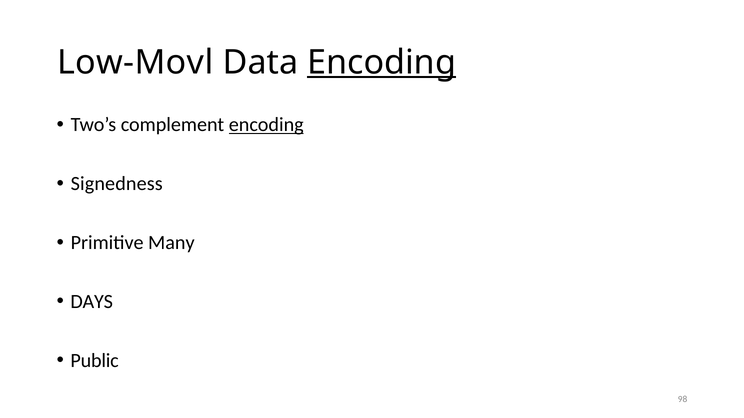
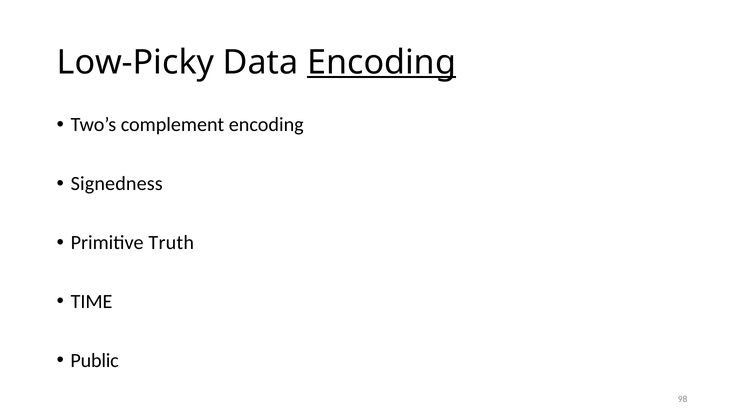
Low-Movl: Low-Movl -> Low-Picky
encoding at (266, 125) underline: present -> none
Many: Many -> Truth
DAYS: DAYS -> TIME
